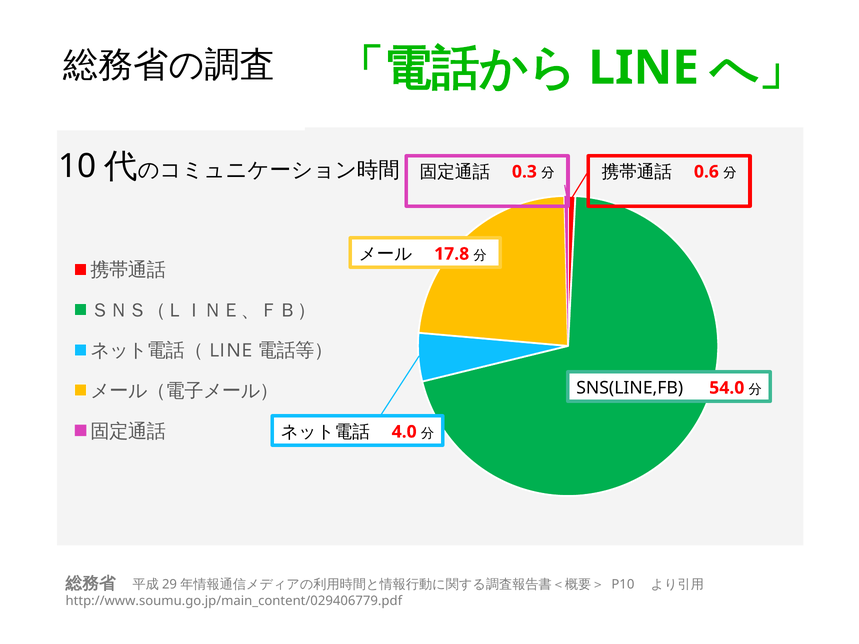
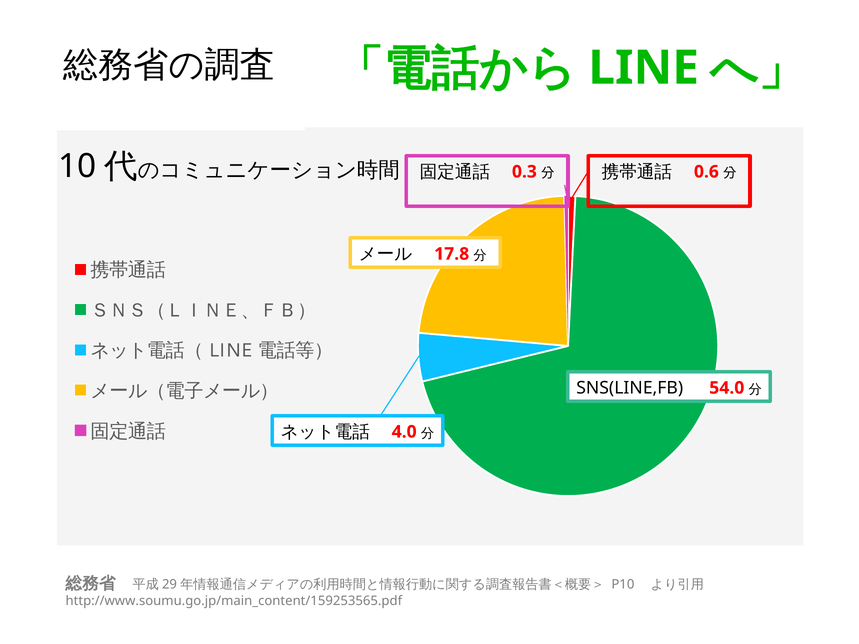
http://www.soumu.go.jp/main_content/029406779.pdf: http://www.soumu.go.jp/main_content/029406779.pdf -> http://www.soumu.go.jp/main_content/159253565.pdf
